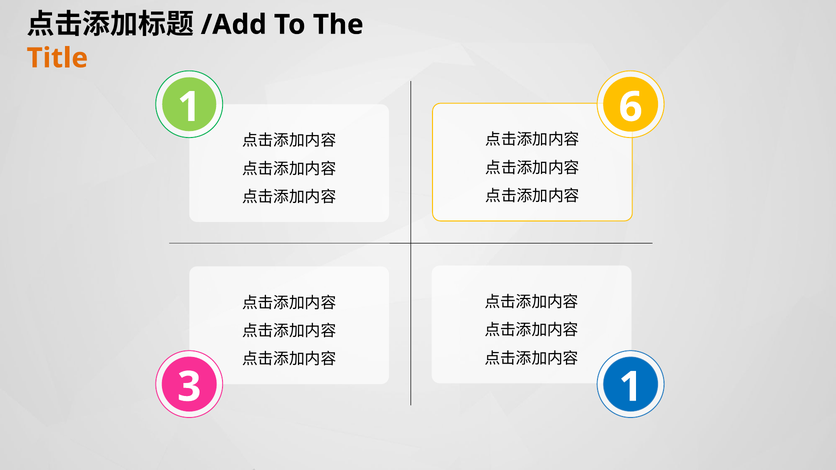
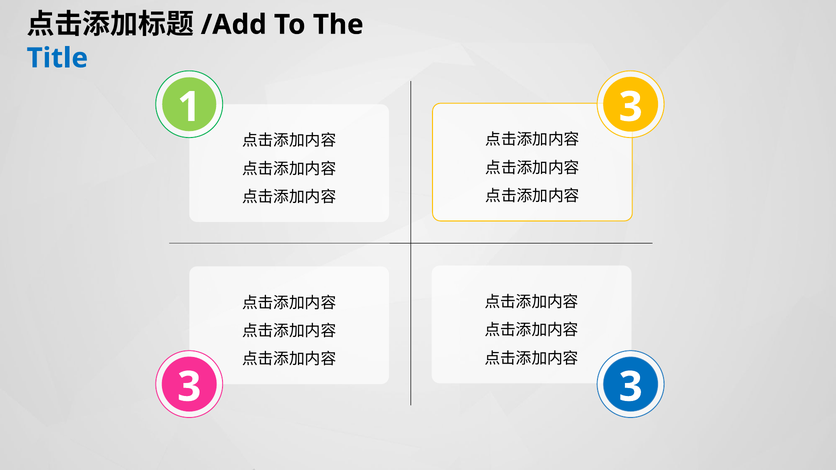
Title colour: orange -> blue
1 6: 6 -> 3
1 at (631, 387): 1 -> 3
